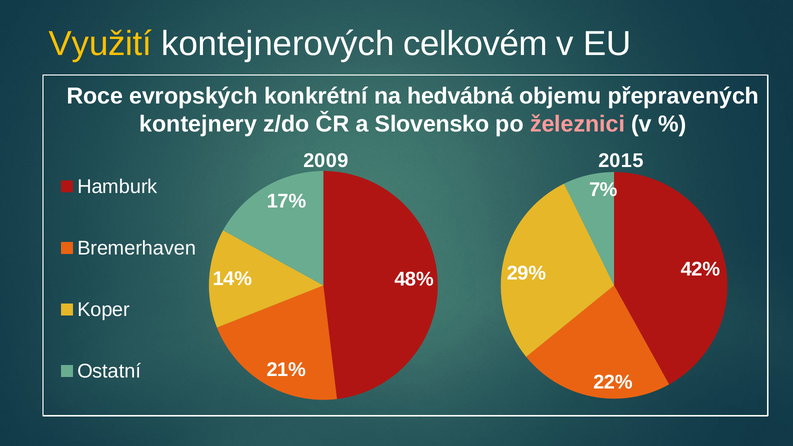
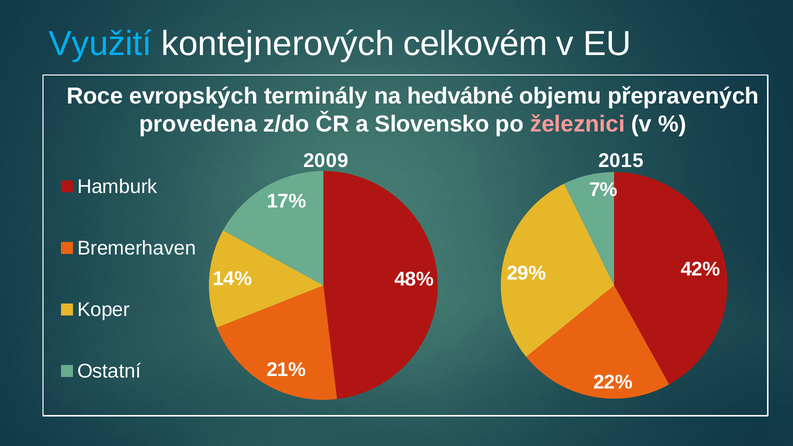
Využití colour: yellow -> light blue
konkrétní: konkrétní -> terminály
hedvábná: hedvábná -> hedvábné
kontejnery: kontejnery -> provedena
